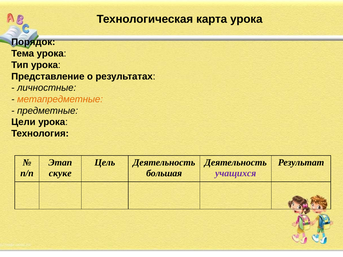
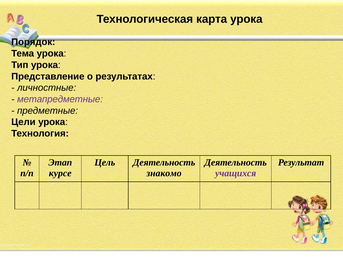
метапредметные colour: orange -> purple
скуке: скуке -> курсе
большая: большая -> знакомо
